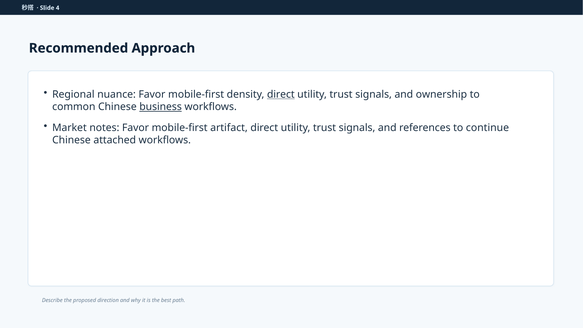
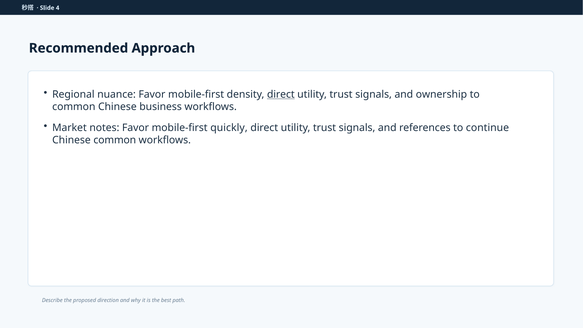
business underline: present -> none
artifact: artifact -> quickly
Chinese attached: attached -> common
